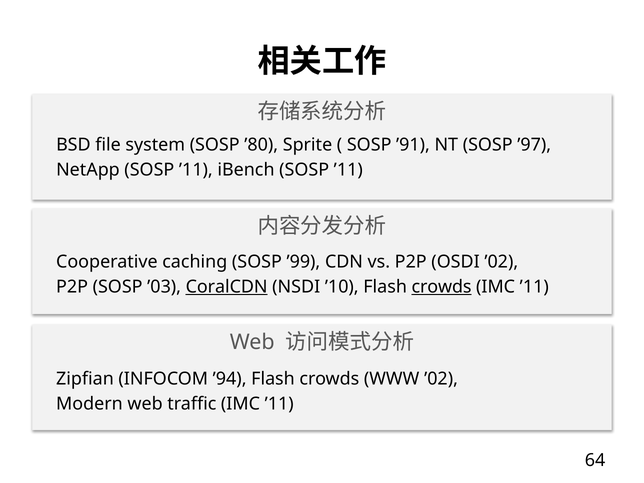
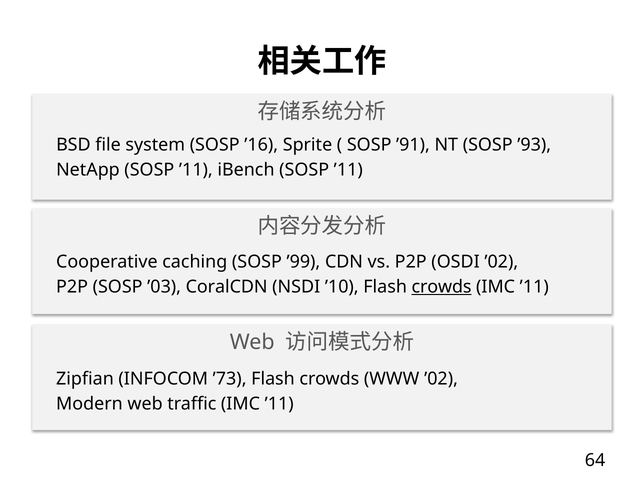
’80: ’80 -> ’16
’97: ’97 -> ’93
CoralCDN underline: present -> none
’94: ’94 -> ’73
